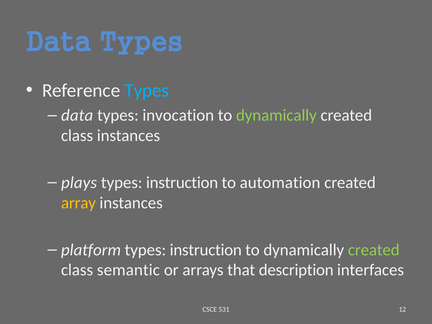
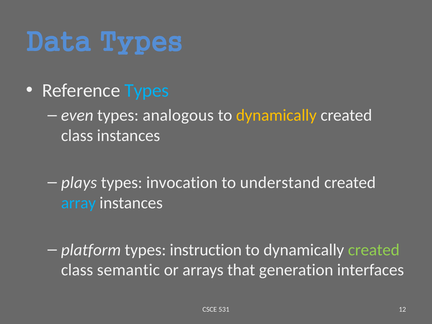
data at (77, 115): data -> even
invocation: invocation -> analogous
dynamically at (276, 115) colour: light green -> yellow
instruction at (182, 183): instruction -> invocation
automation: automation -> understand
array colour: yellow -> light blue
description: description -> generation
